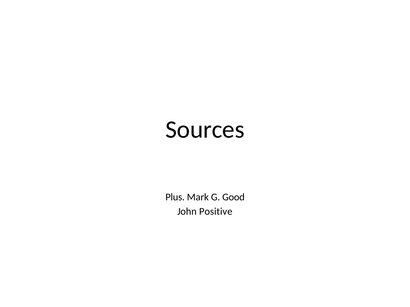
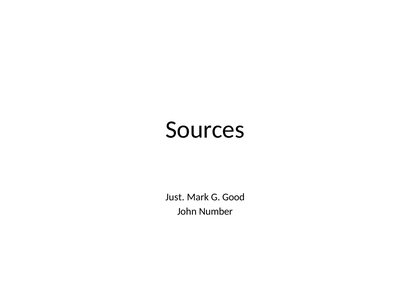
Plus: Plus -> Just
Positive: Positive -> Number
